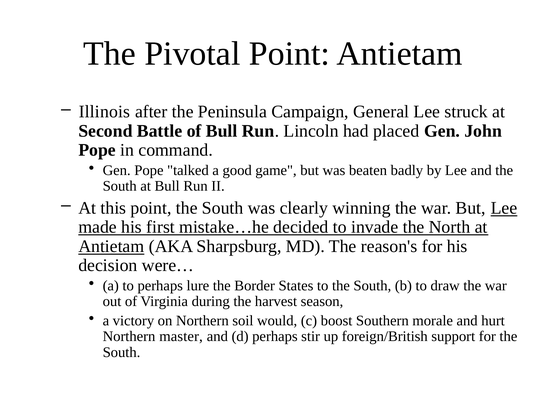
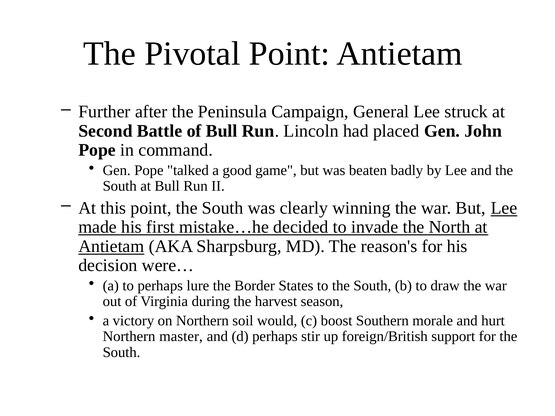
Illinois: Illinois -> Further
